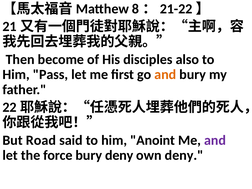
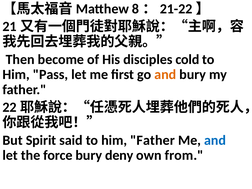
also: also -> cold
Road: Road -> Spirit
him Anoint: Anoint -> Father
and at (215, 140) colour: purple -> blue
own deny: deny -> from
